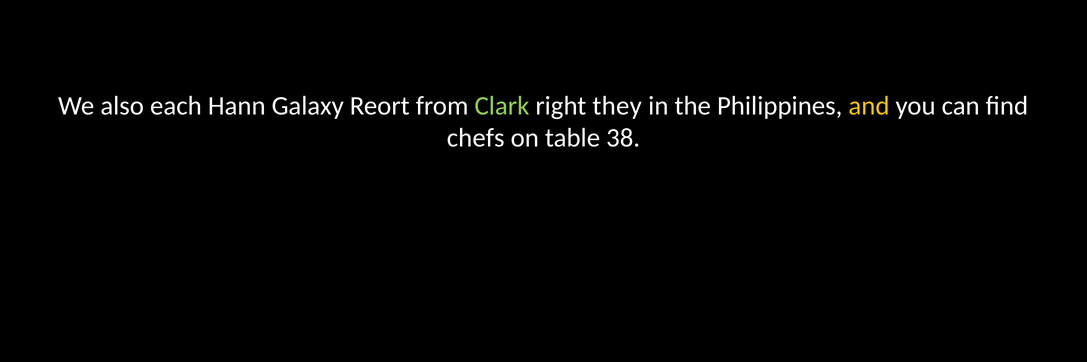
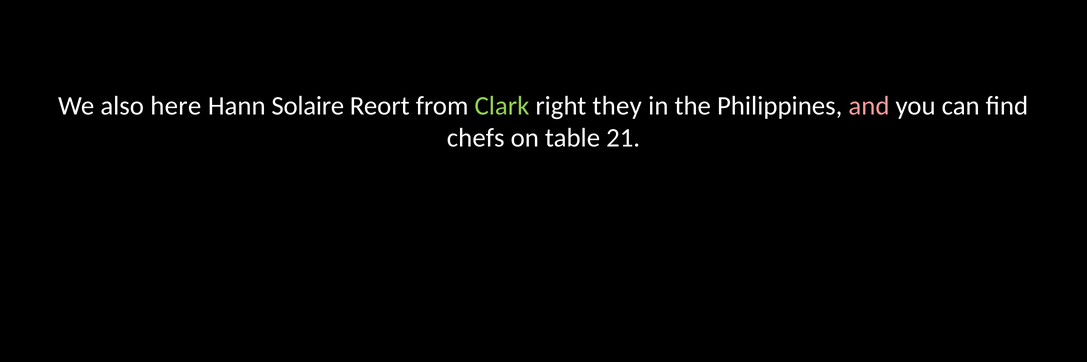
each: each -> here
Galaxy: Galaxy -> Solaire
and colour: yellow -> pink
38: 38 -> 21
